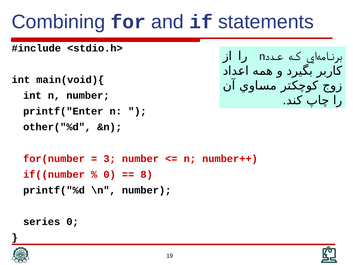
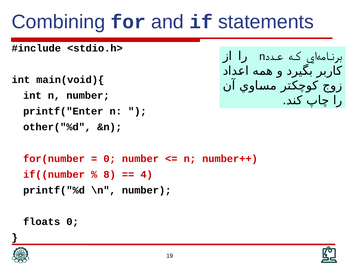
3 at (110, 158): 3 -> 0
0 at (110, 174): 0 -> 8
8: 8 -> 4
series: series -> floats
